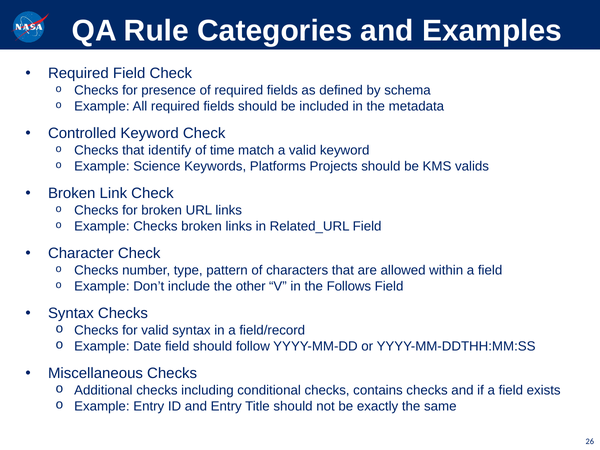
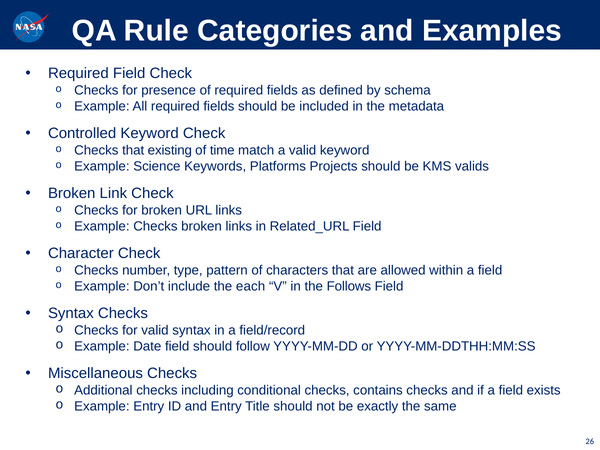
identify: identify -> existing
other: other -> each
